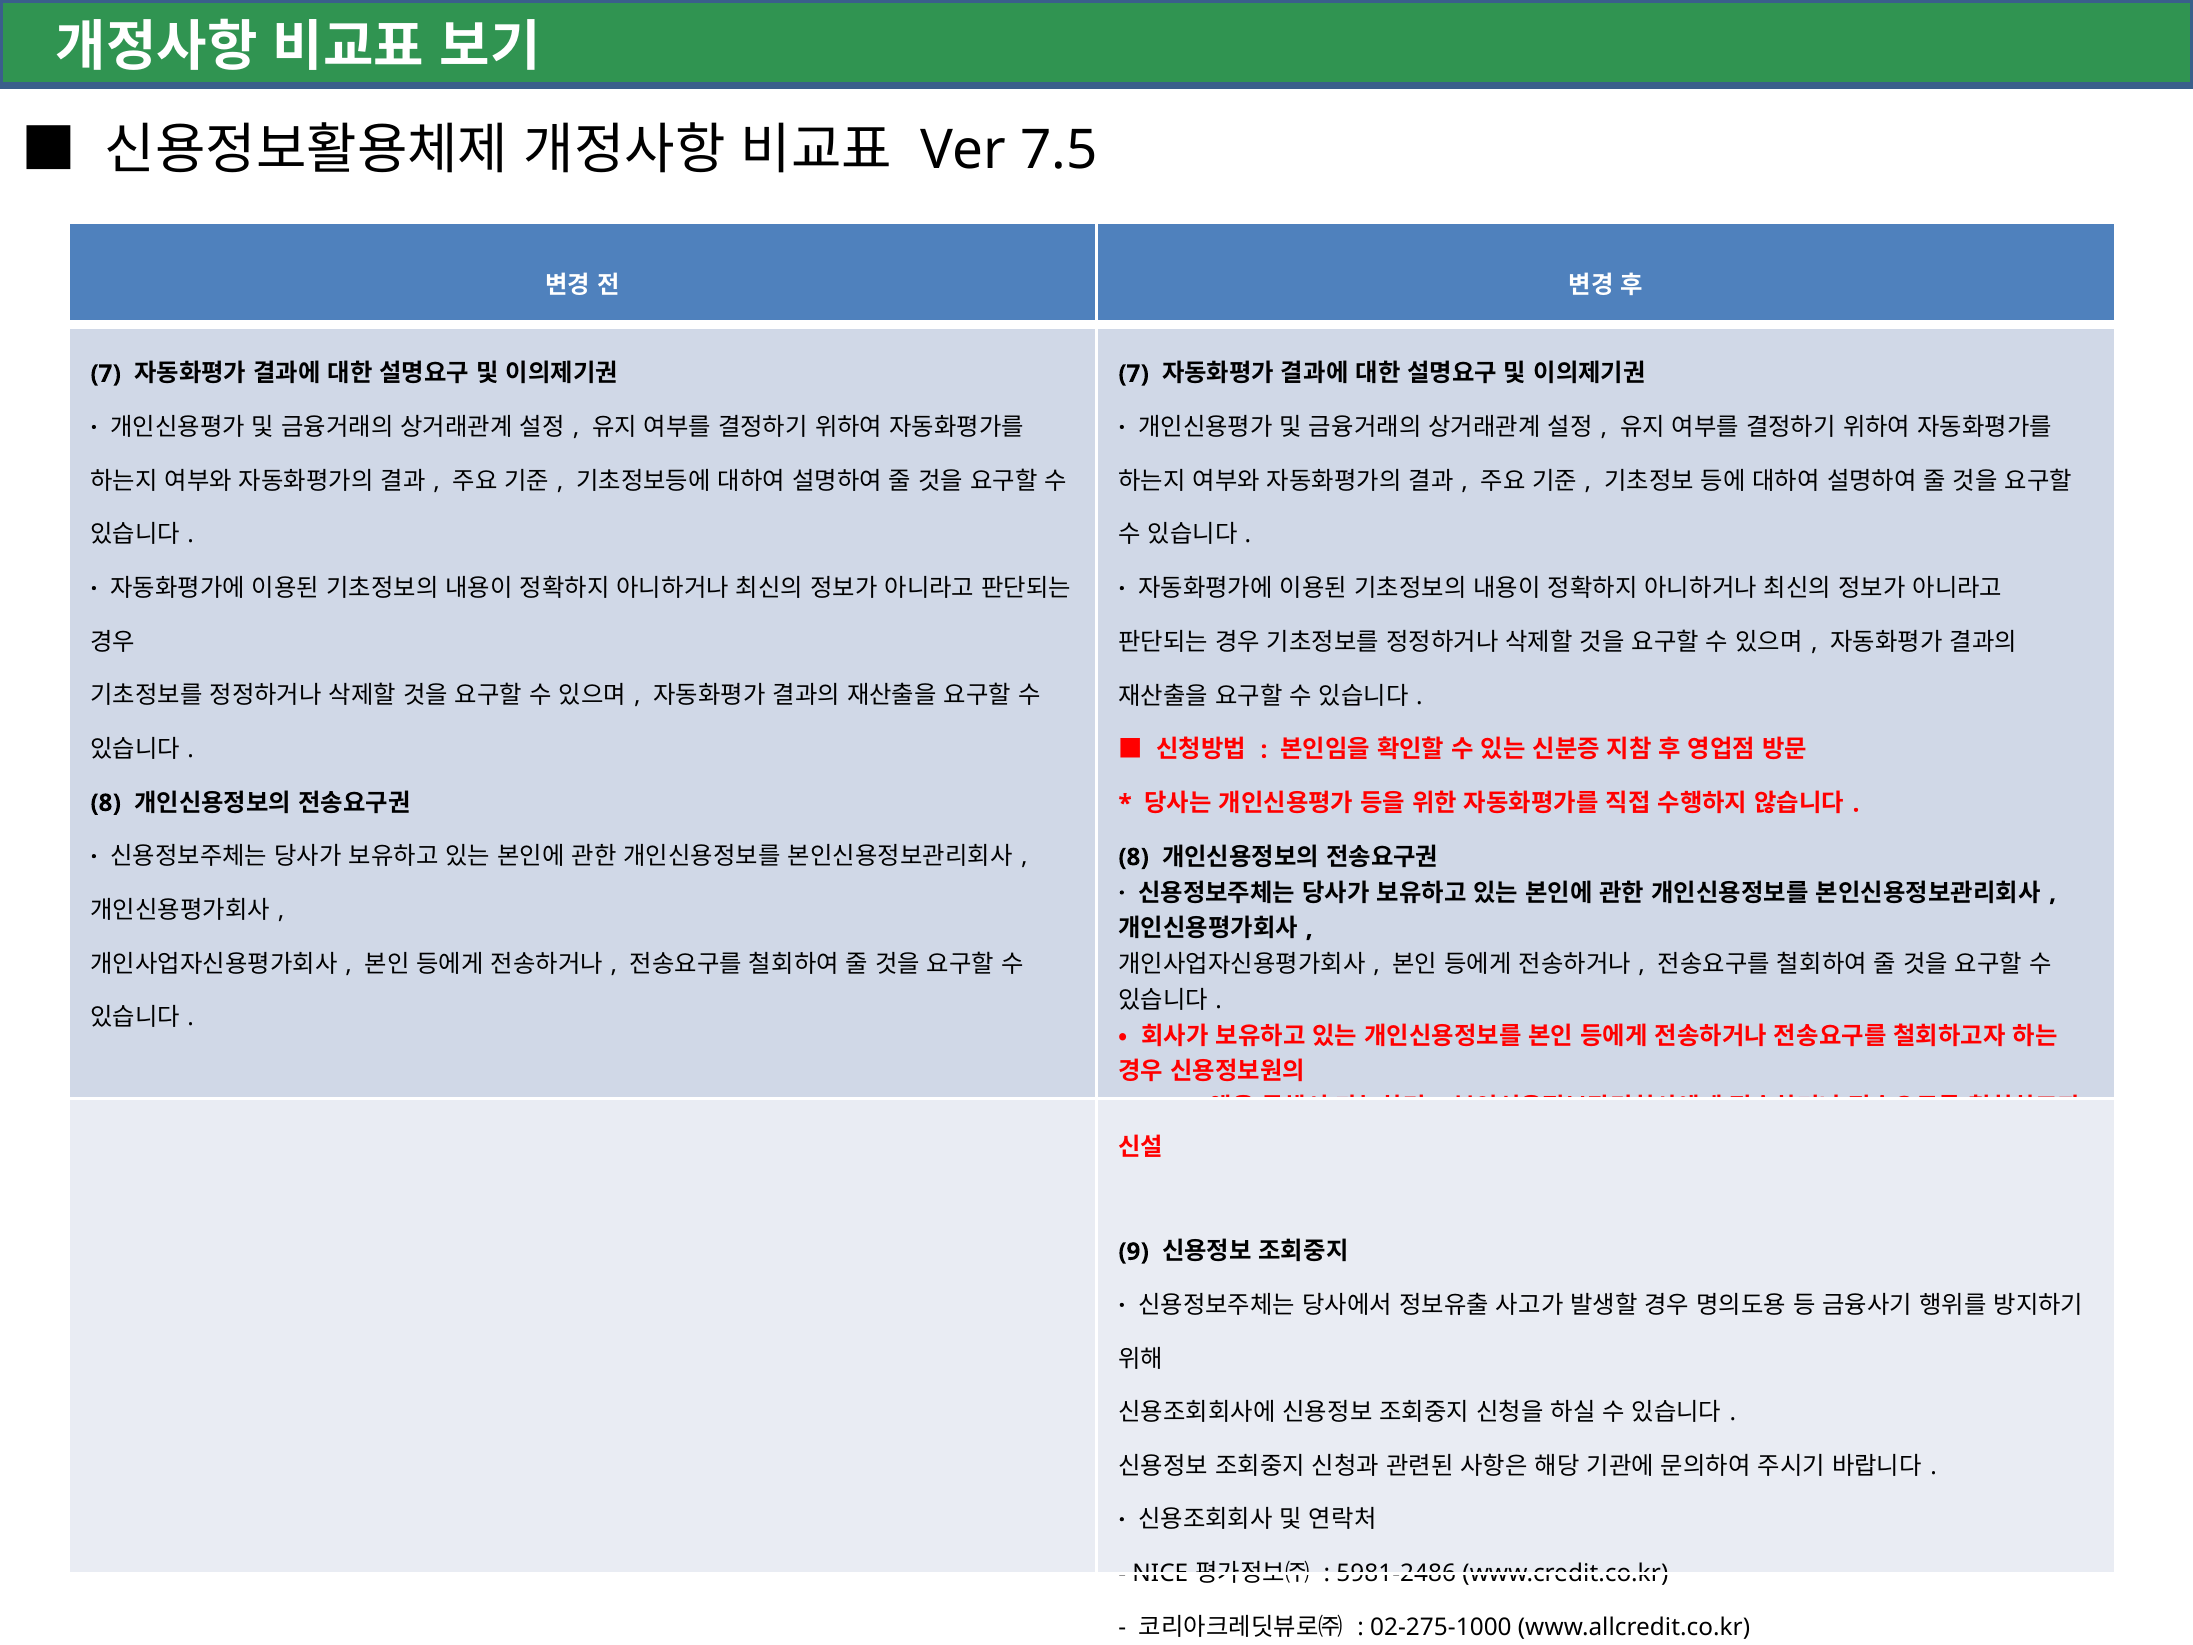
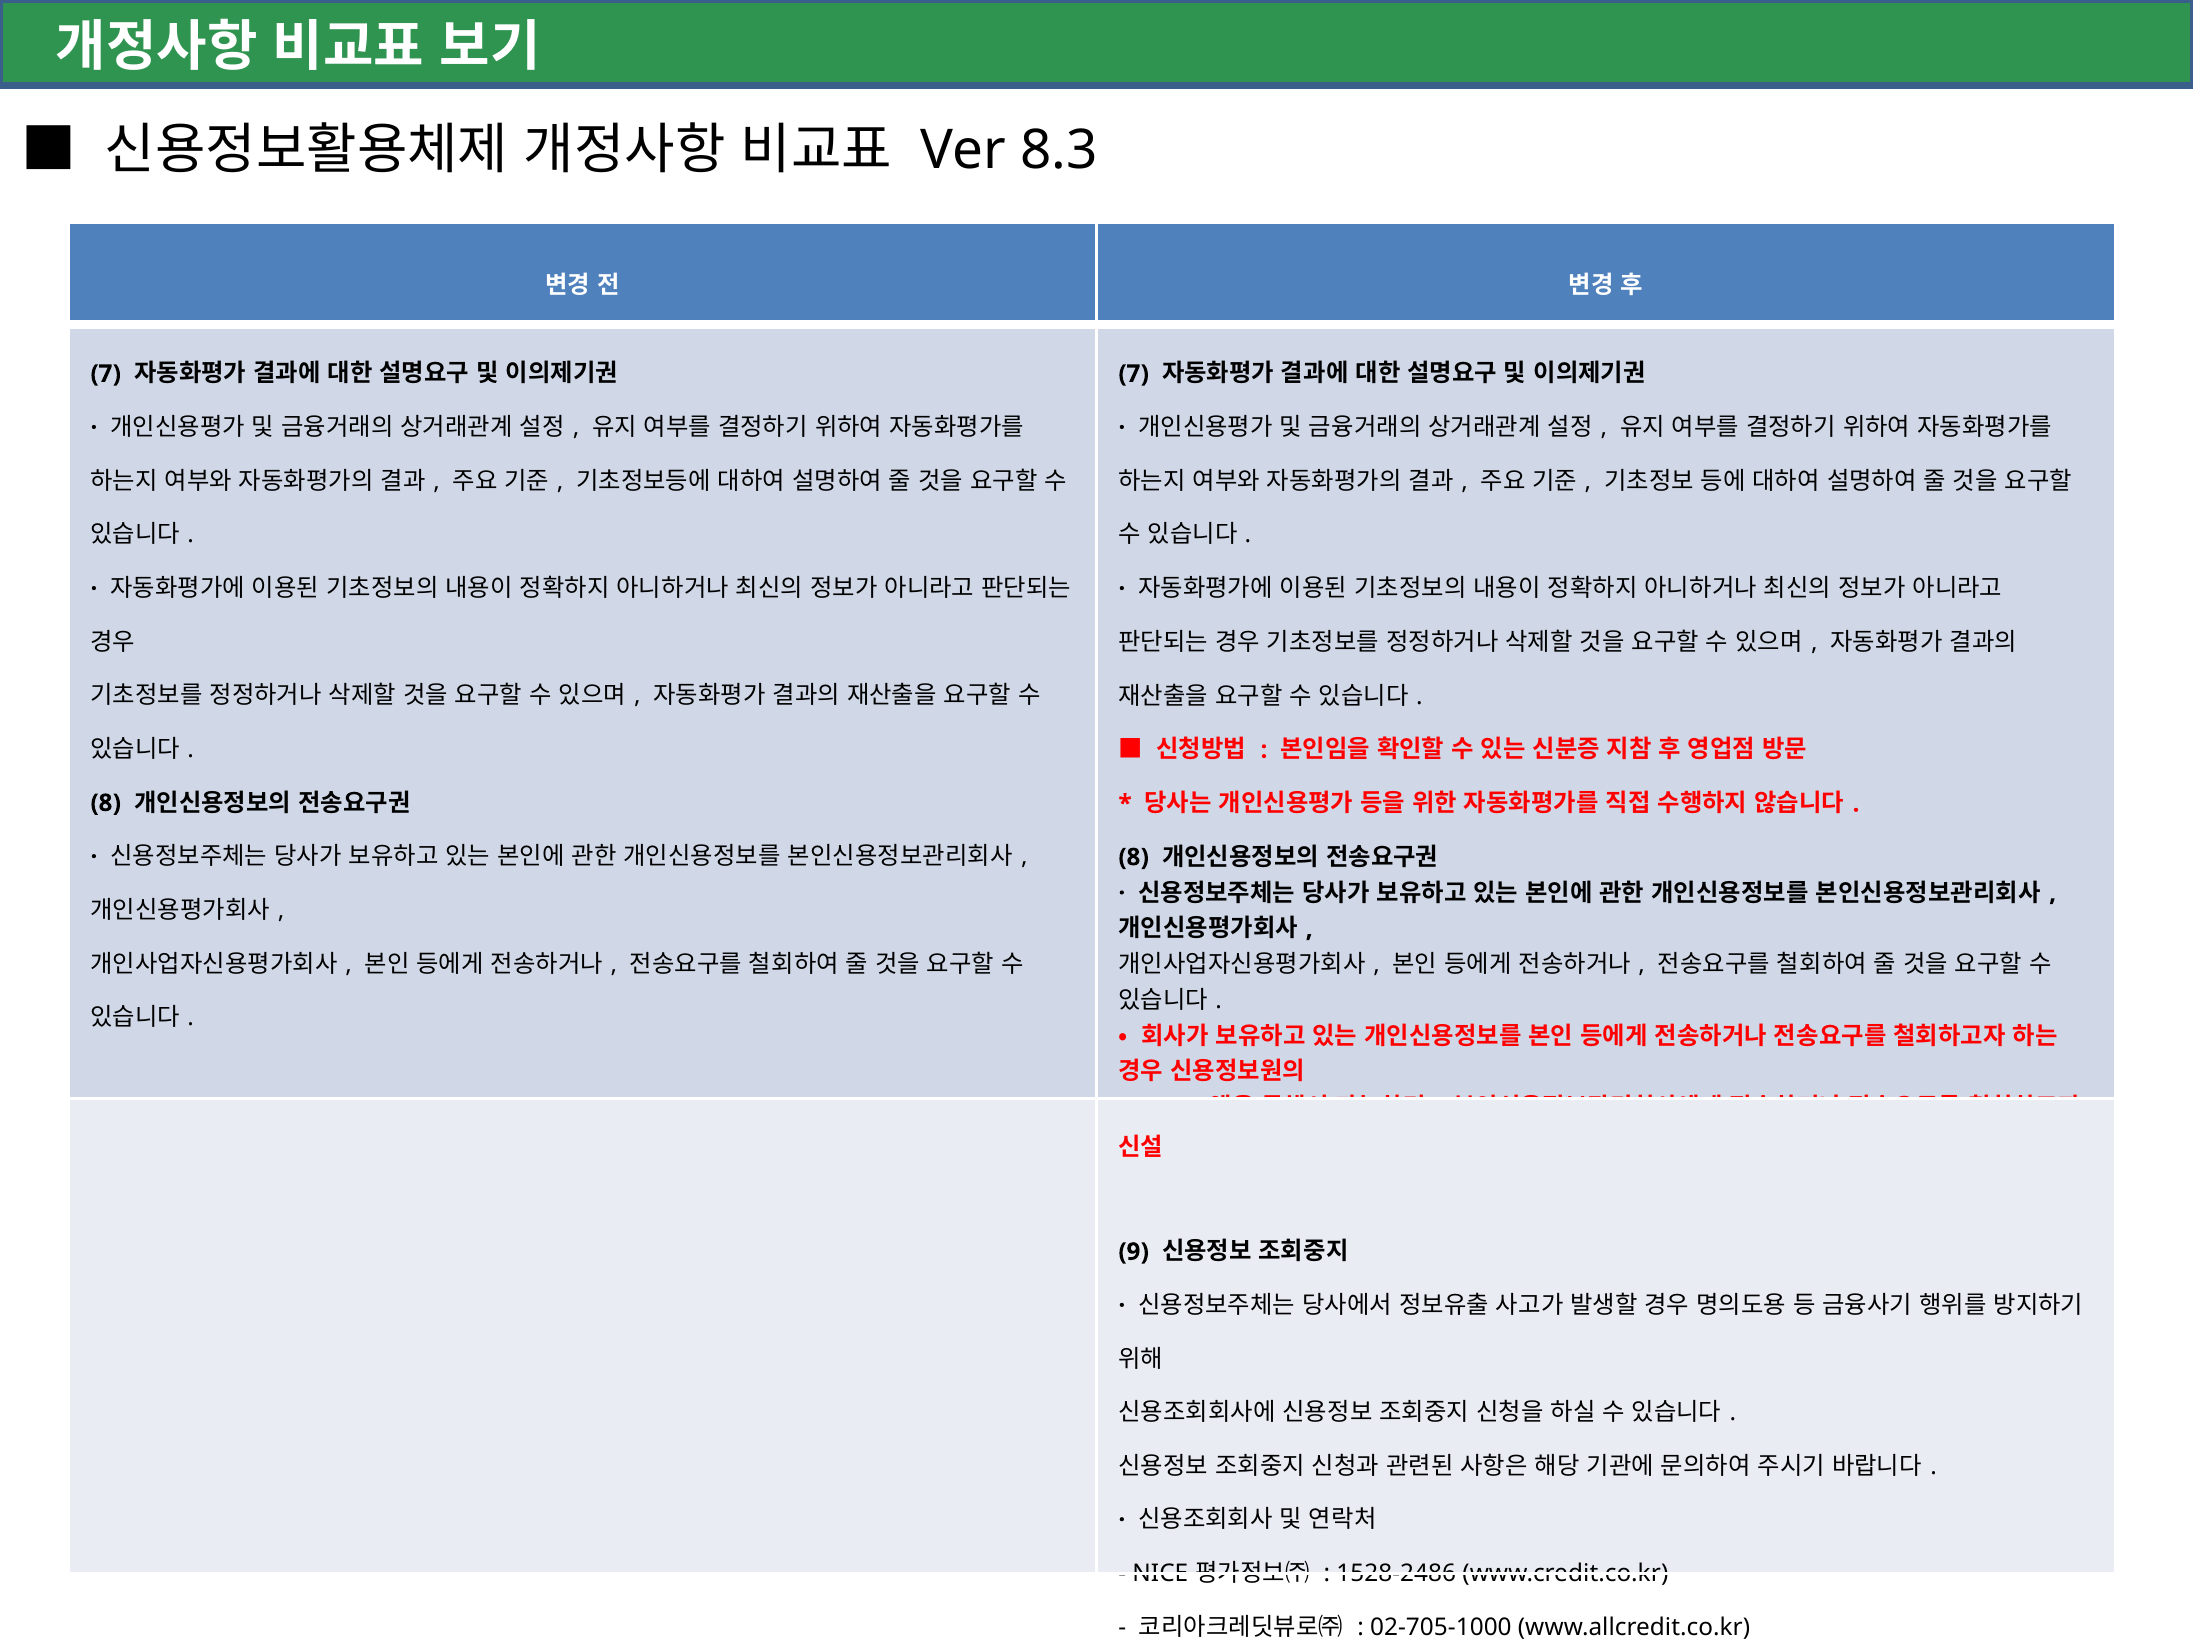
7.5: 7.5 -> 8.3
5981-2486: 5981-2486 -> 1528-2486
02-275-1000: 02-275-1000 -> 02-705-1000
